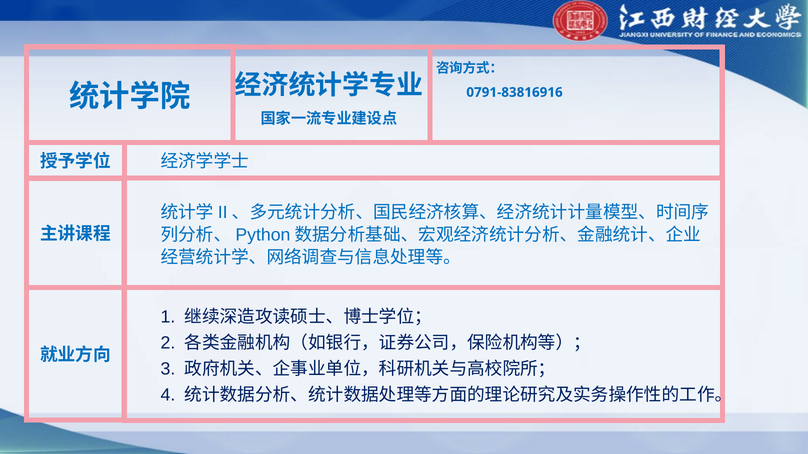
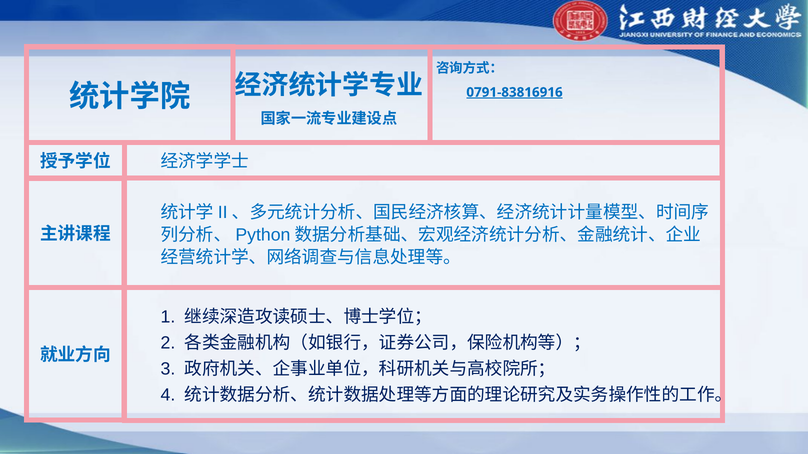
0791-83816916 underline: none -> present
